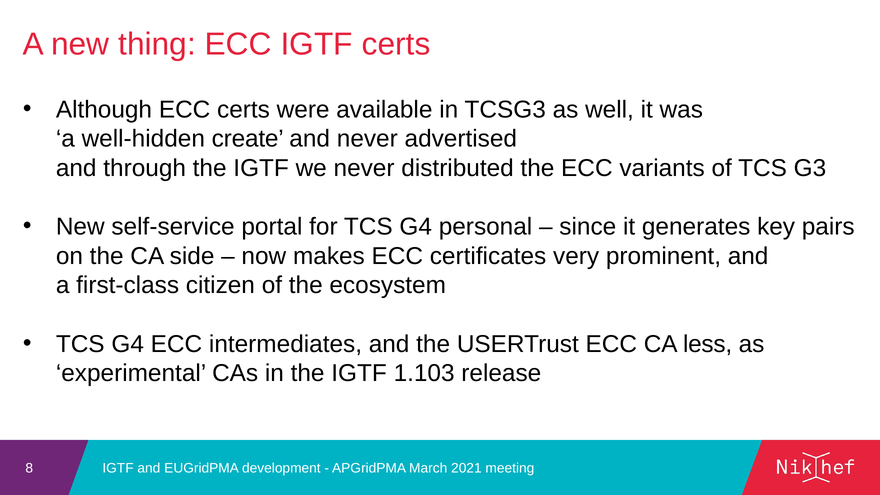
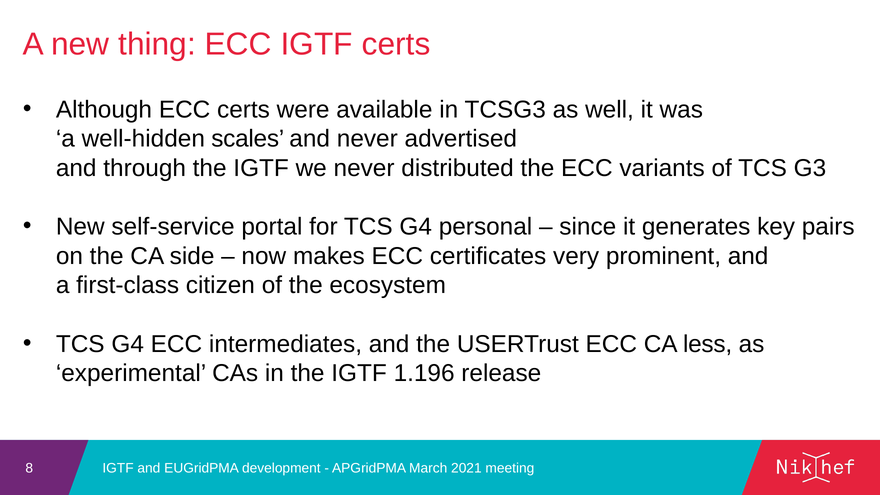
create: create -> scales
1.103: 1.103 -> 1.196
